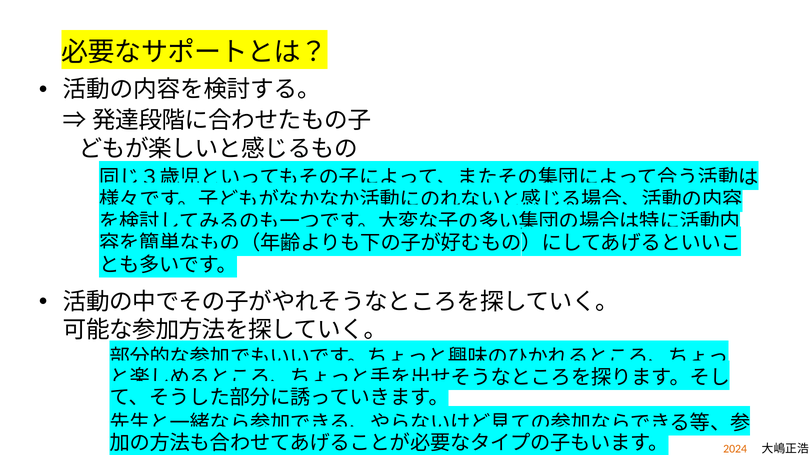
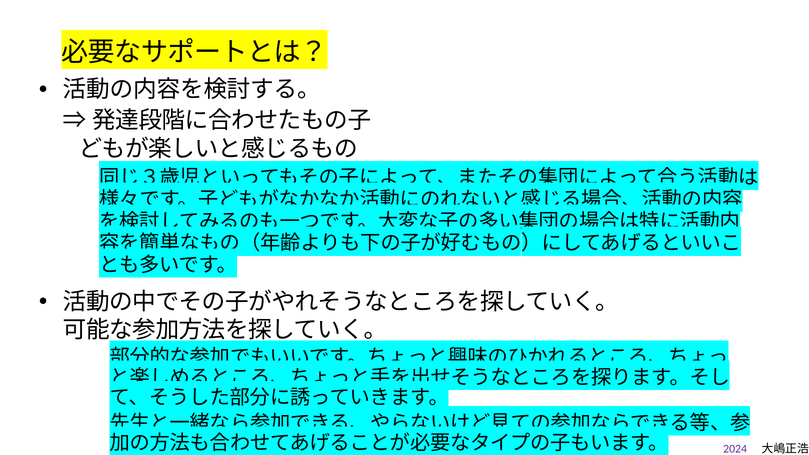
2024 colour: orange -> purple
